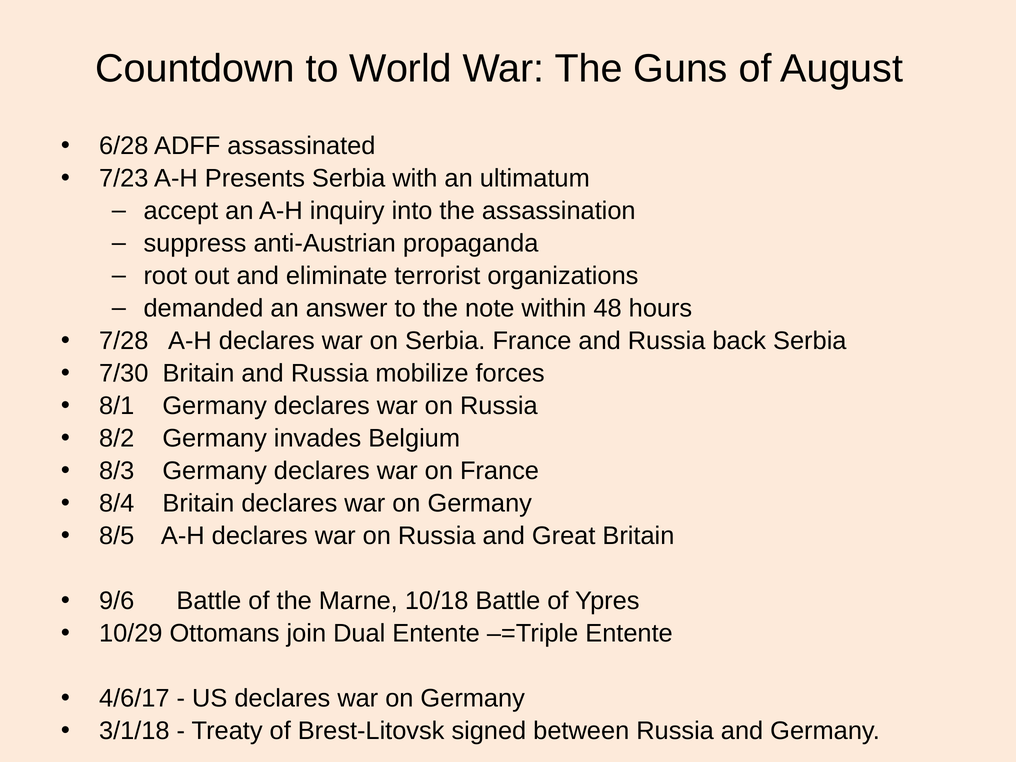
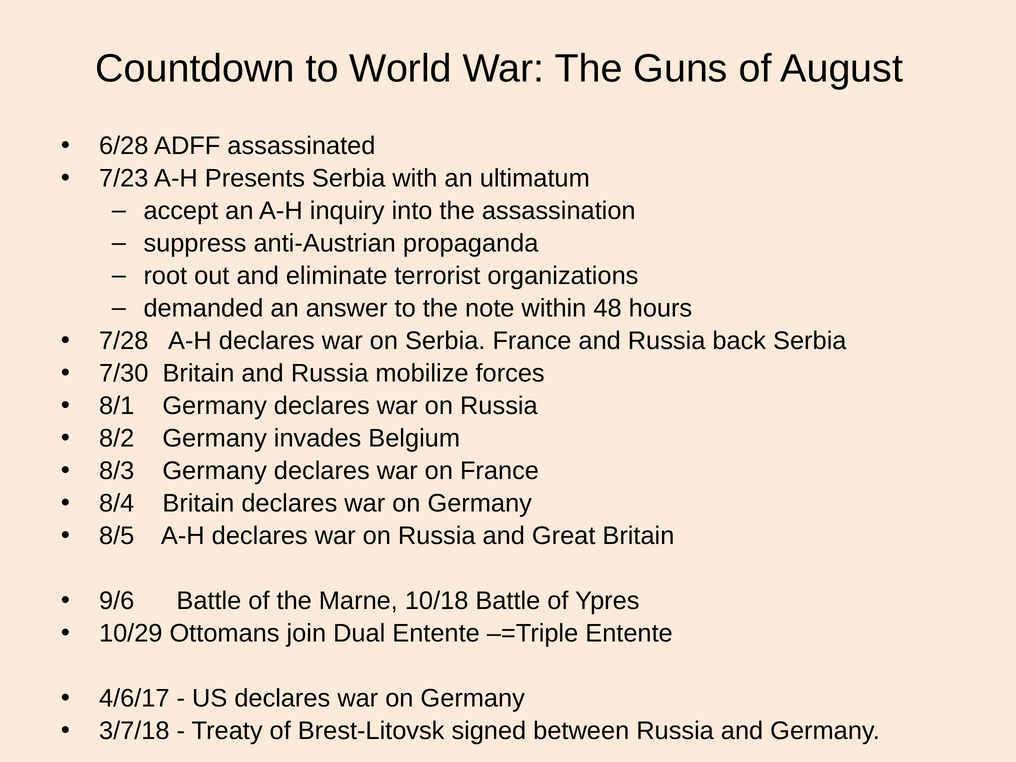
3/1/18: 3/1/18 -> 3/7/18
